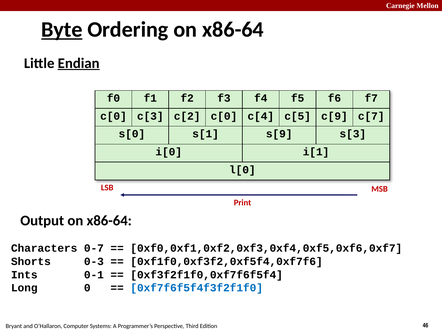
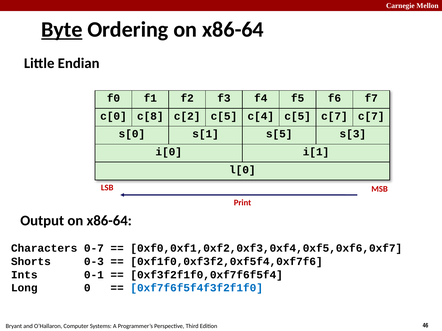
Endian underline: present -> none
c[3: c[3 -> c[8
c[2 c[0: c[0 -> c[5
c[5 c[9: c[9 -> c[7
s[9: s[9 -> s[5
